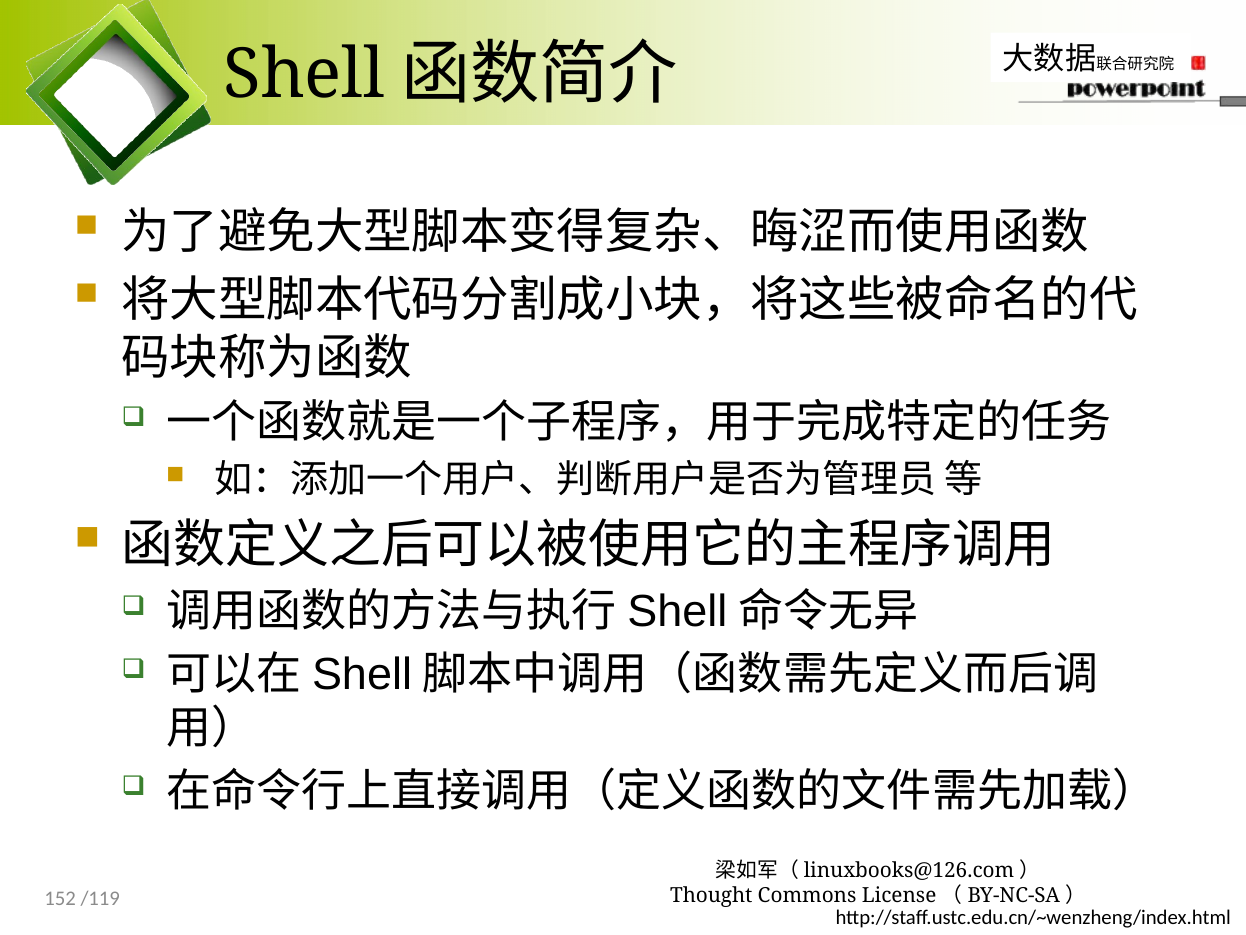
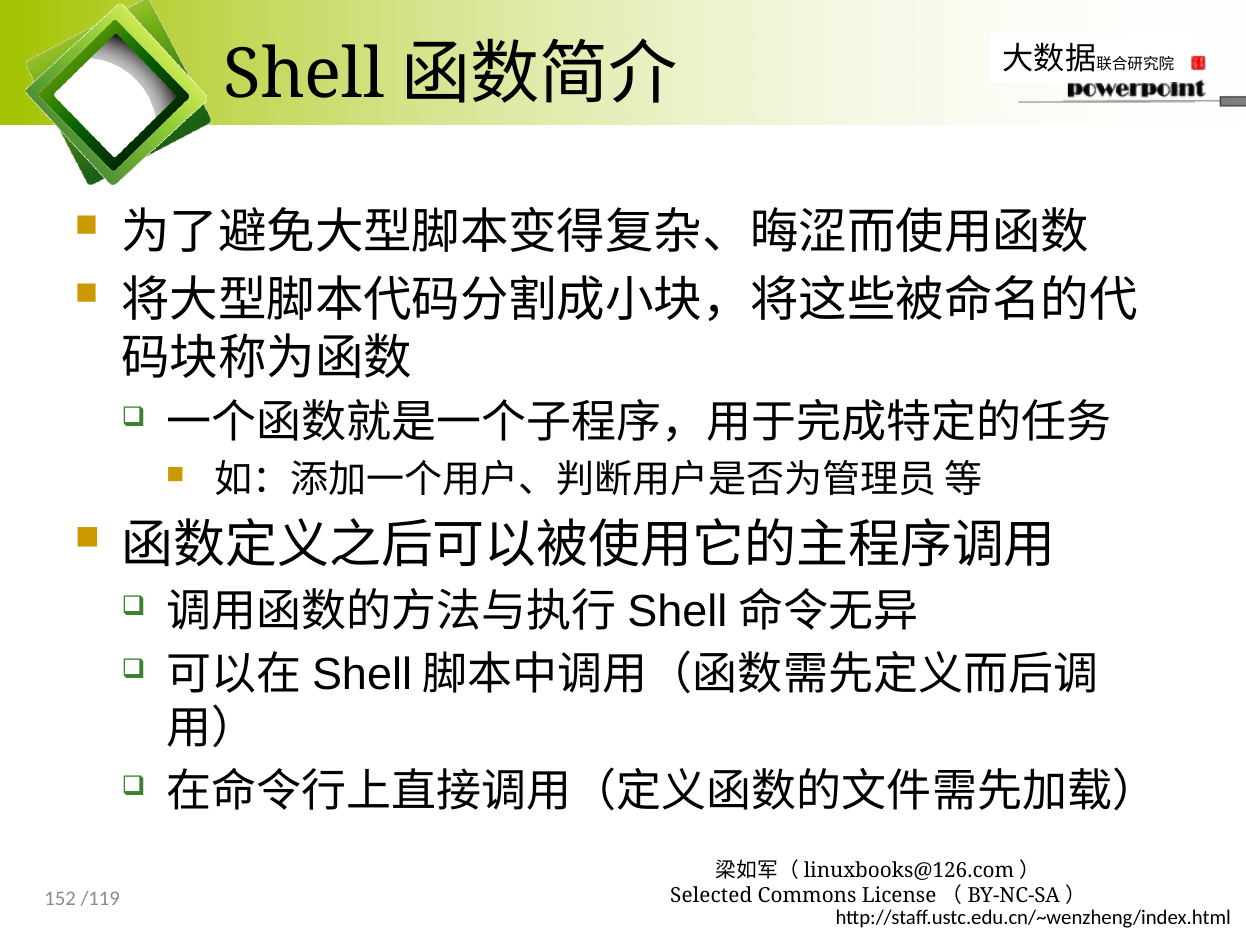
Thought: Thought -> Selected
